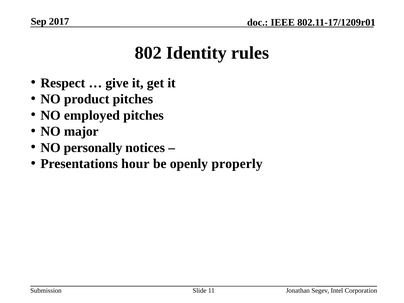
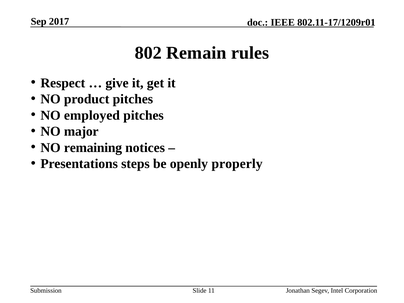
Identity: Identity -> Remain
personally: personally -> remaining
hour: hour -> steps
